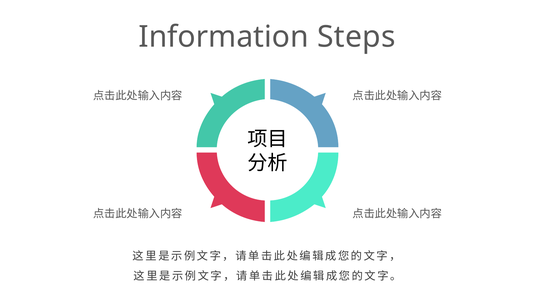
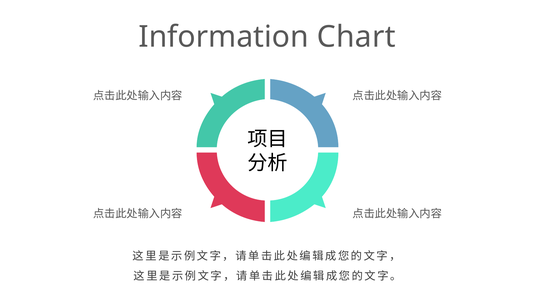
Steps: Steps -> Chart
